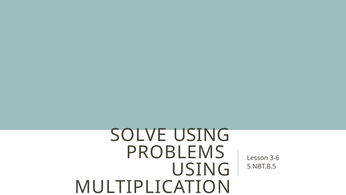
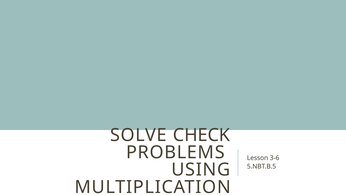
SOLVE USING: USING -> CHECK
